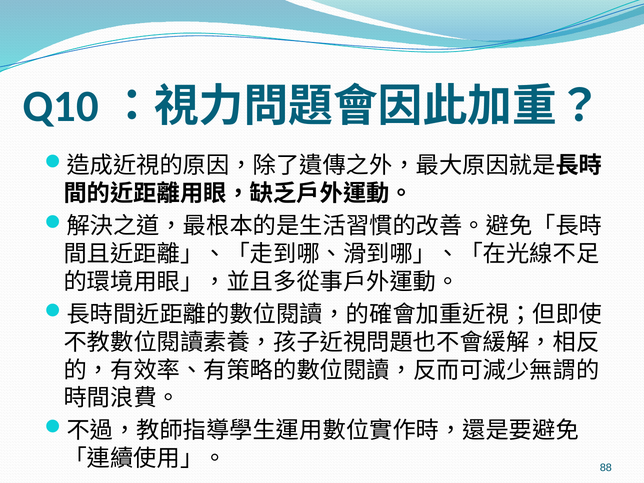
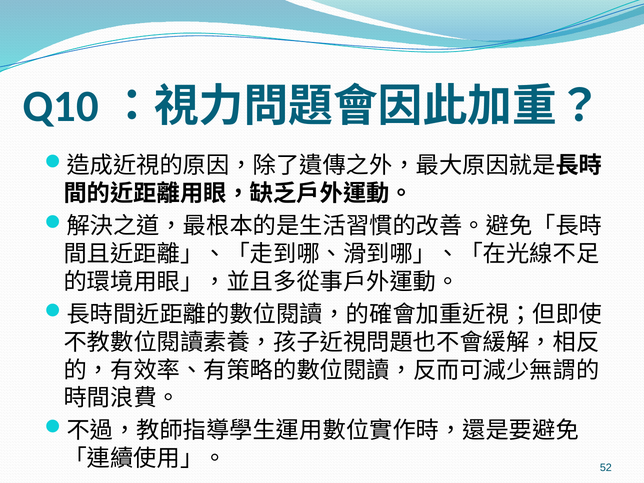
88: 88 -> 52
